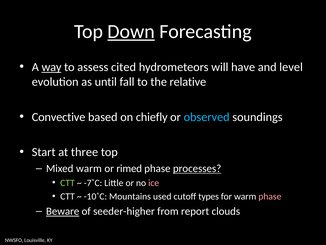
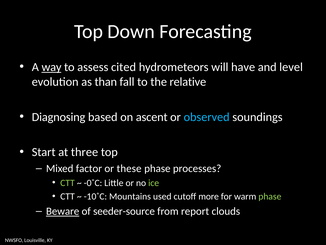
Down underline: present -> none
until: until -> than
Convective: Convective -> Diagnosing
chiefly: chiefly -> ascent
Mixed warm: warm -> factor
rimed: rimed -> these
processes underline: present -> none
-7˚C: -7˚C -> -0˚C
ice colour: pink -> light green
types: types -> more
phase at (270, 196) colour: pink -> light green
seeder-higher: seeder-higher -> seeder-source
